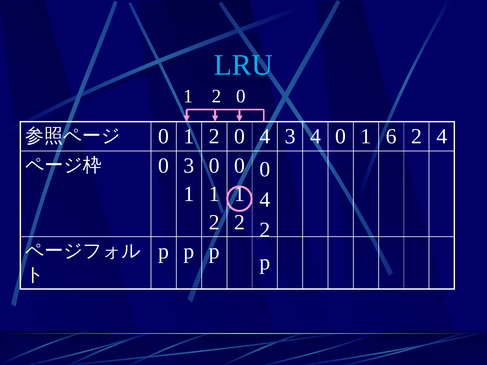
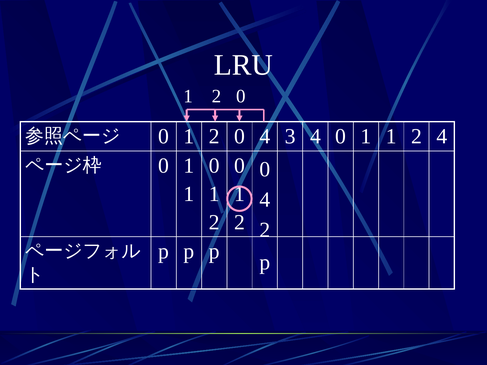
LRU colour: light blue -> white
4 0 1 6: 6 -> 1
3 at (189, 166): 3 -> 1
